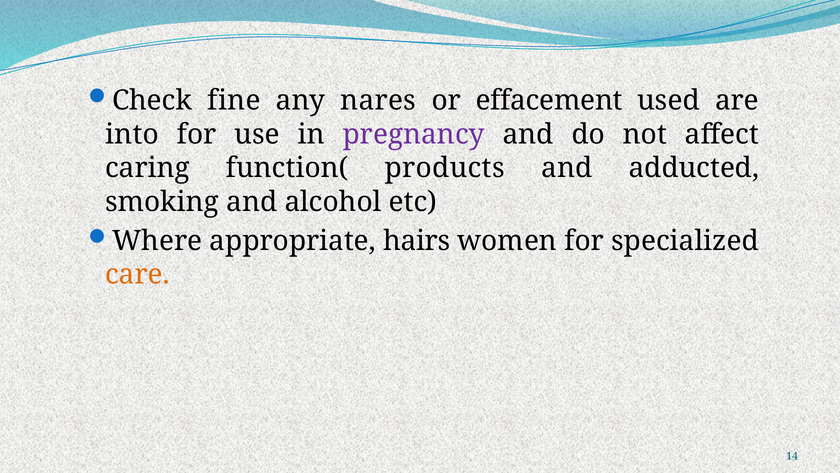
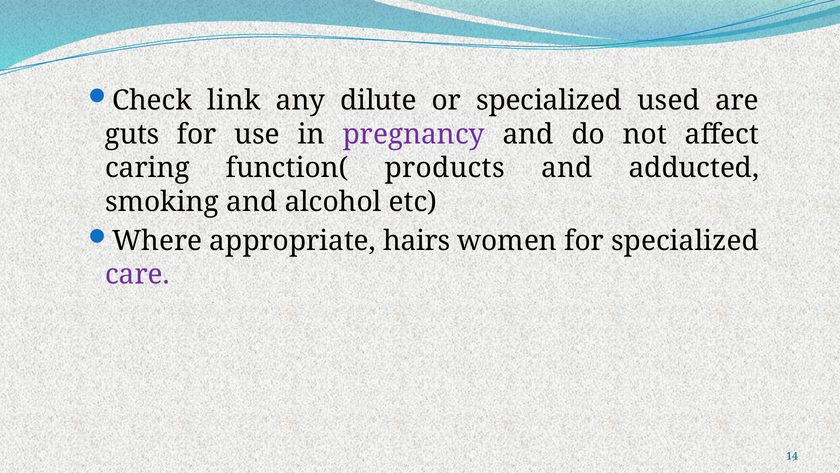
fine: fine -> link
nares: nares -> dilute
or effacement: effacement -> specialized
into: into -> guts
care colour: orange -> purple
